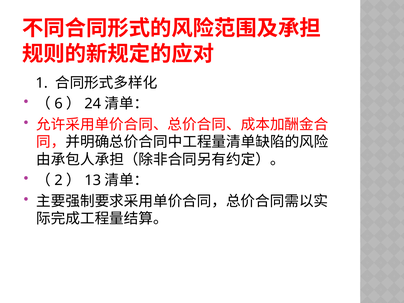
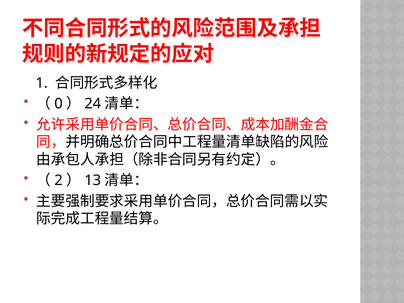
6: 6 -> 0
